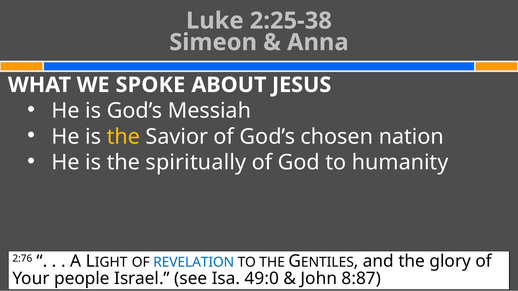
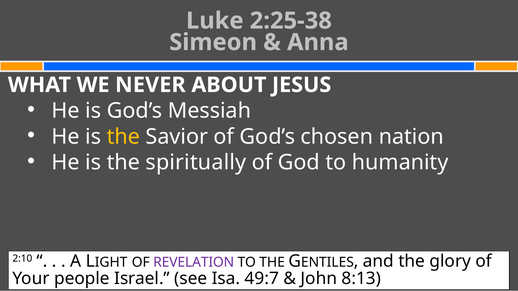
SPOKE: SPOKE -> NEVER
2:76: 2:76 -> 2:10
REVELATION colour: blue -> purple
49:0: 49:0 -> 49:7
8:87: 8:87 -> 8:13
